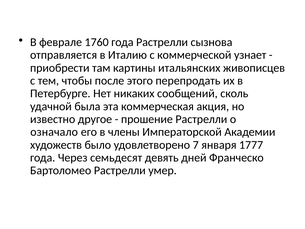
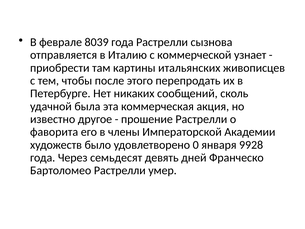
1760: 1760 -> 8039
означало: означало -> фаворита
7: 7 -> 0
1777: 1777 -> 9928
